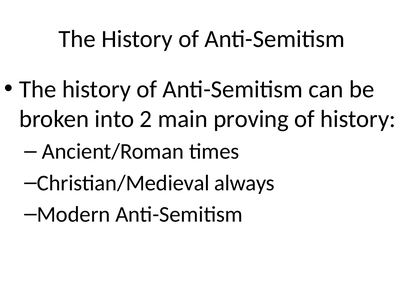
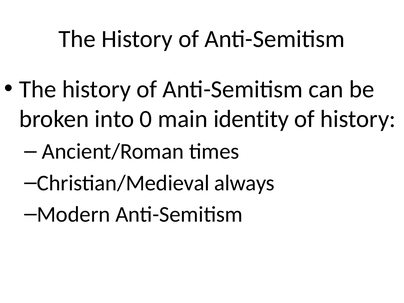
2: 2 -> 0
proving: proving -> identity
